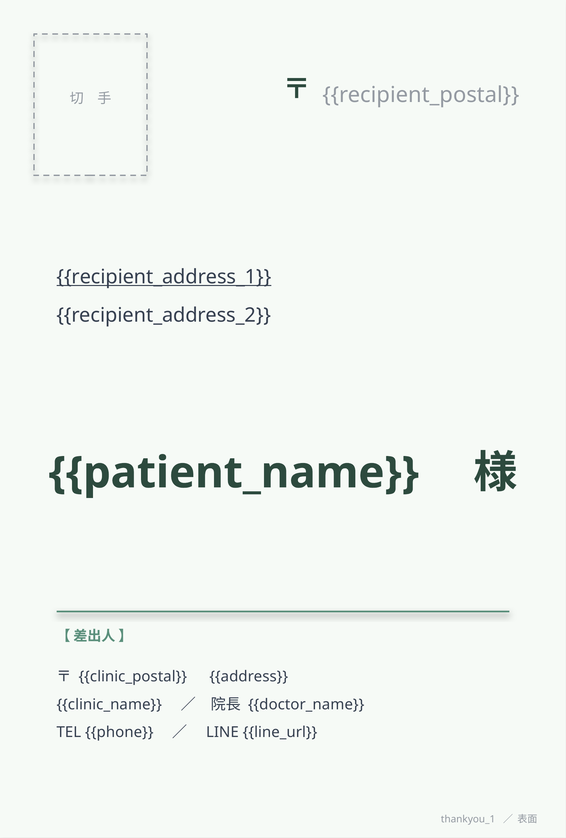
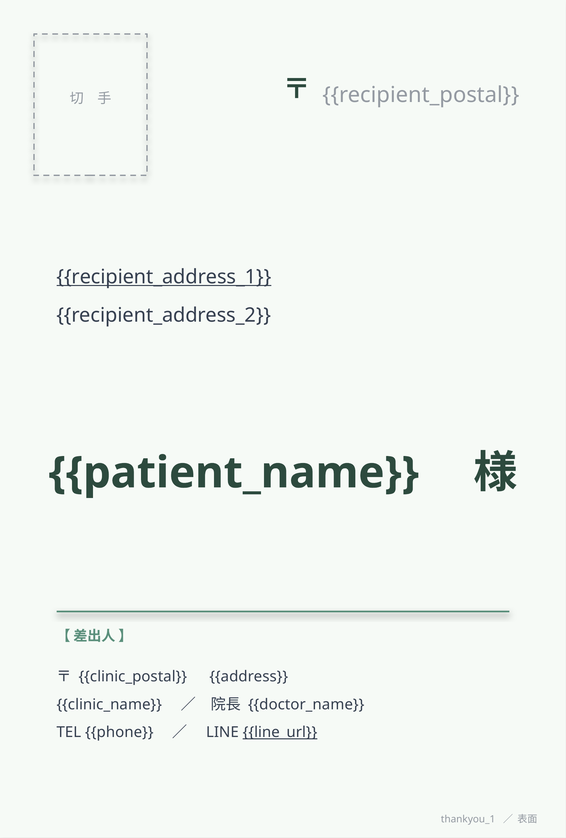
line_url underline: none -> present
